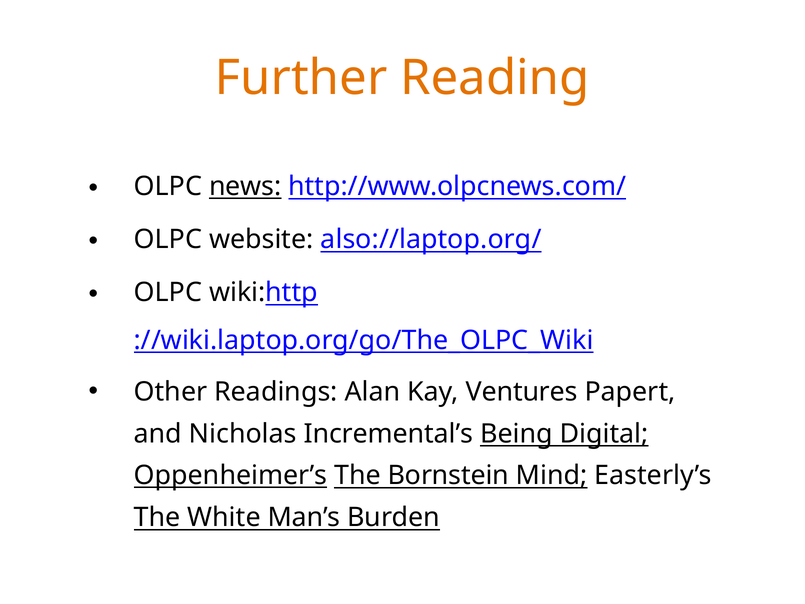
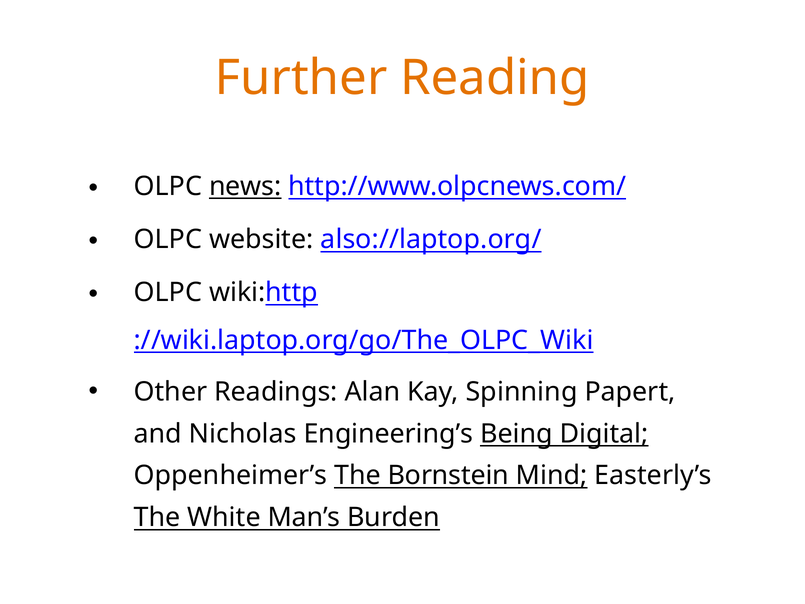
Ventures: Ventures -> Spinning
Incremental’s: Incremental’s -> Engineering’s
Oppenheimer’s underline: present -> none
